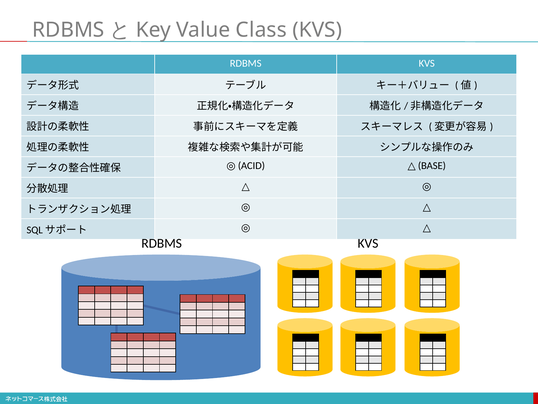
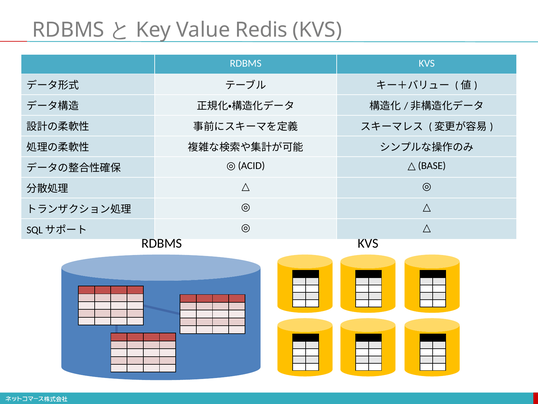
Class: Class -> Redis
